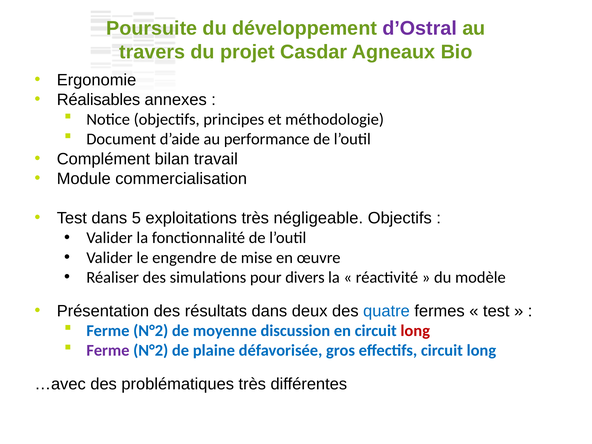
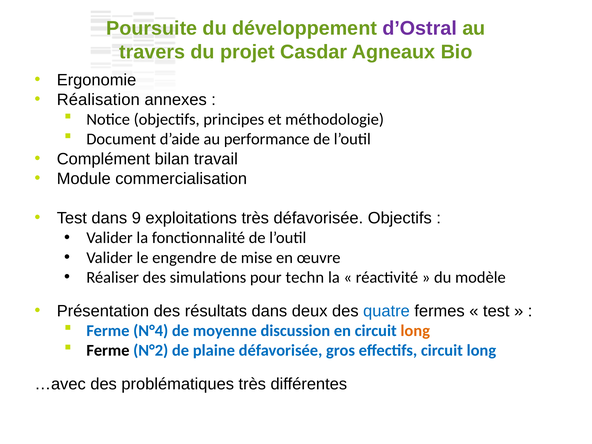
Réalisables: Réalisables -> Réalisation
5: 5 -> 9
très négligeable: négligeable -> défavorisée
divers: divers -> techn
N°2 at (151, 331): N°2 -> N°4
long at (415, 331) colour: red -> orange
Ferme at (108, 350) colour: purple -> black
